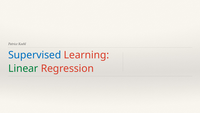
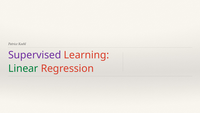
Supervised colour: blue -> purple
